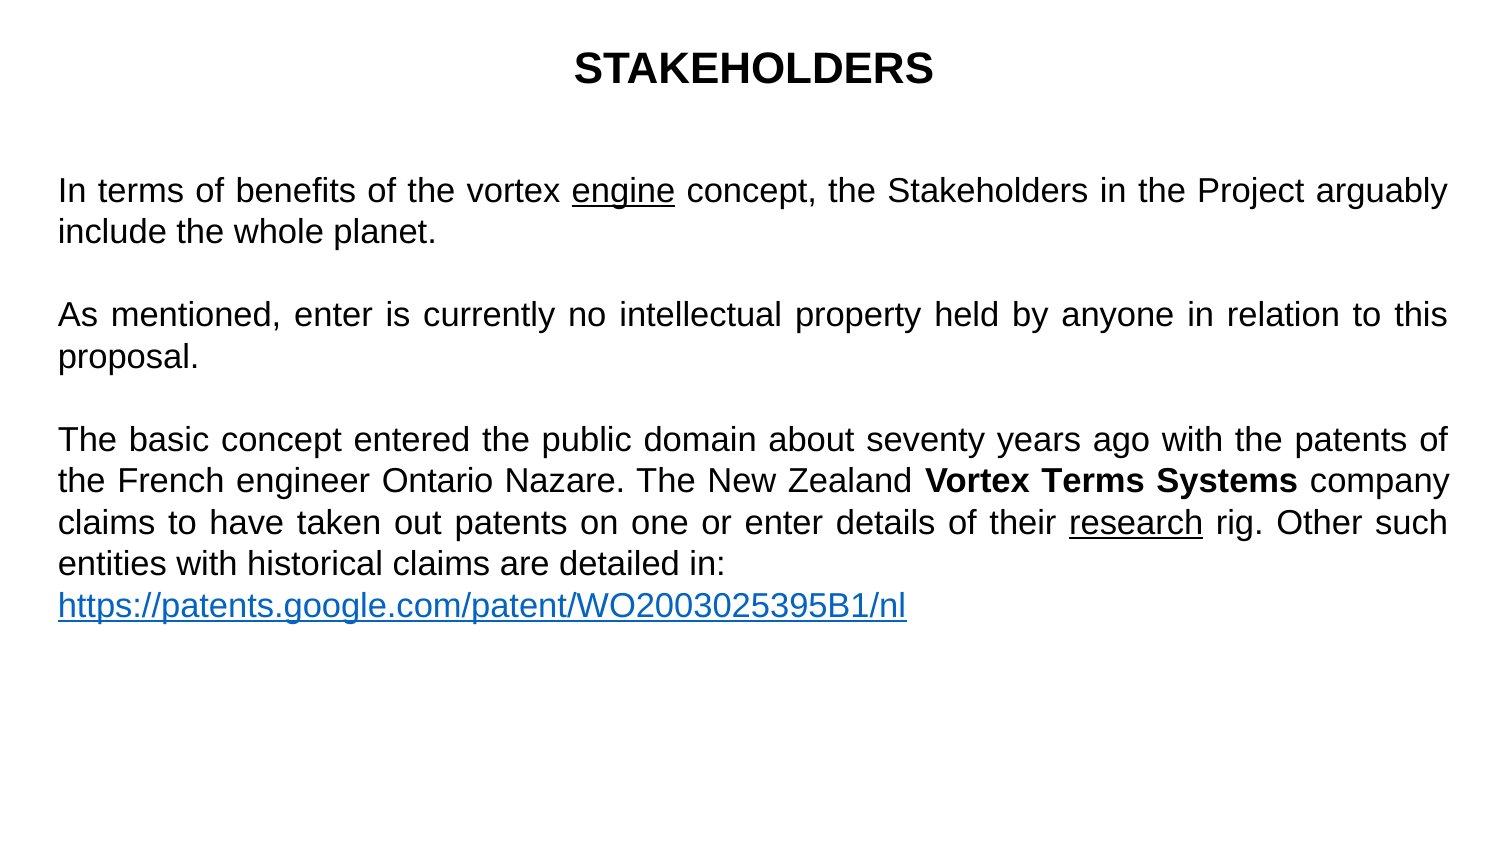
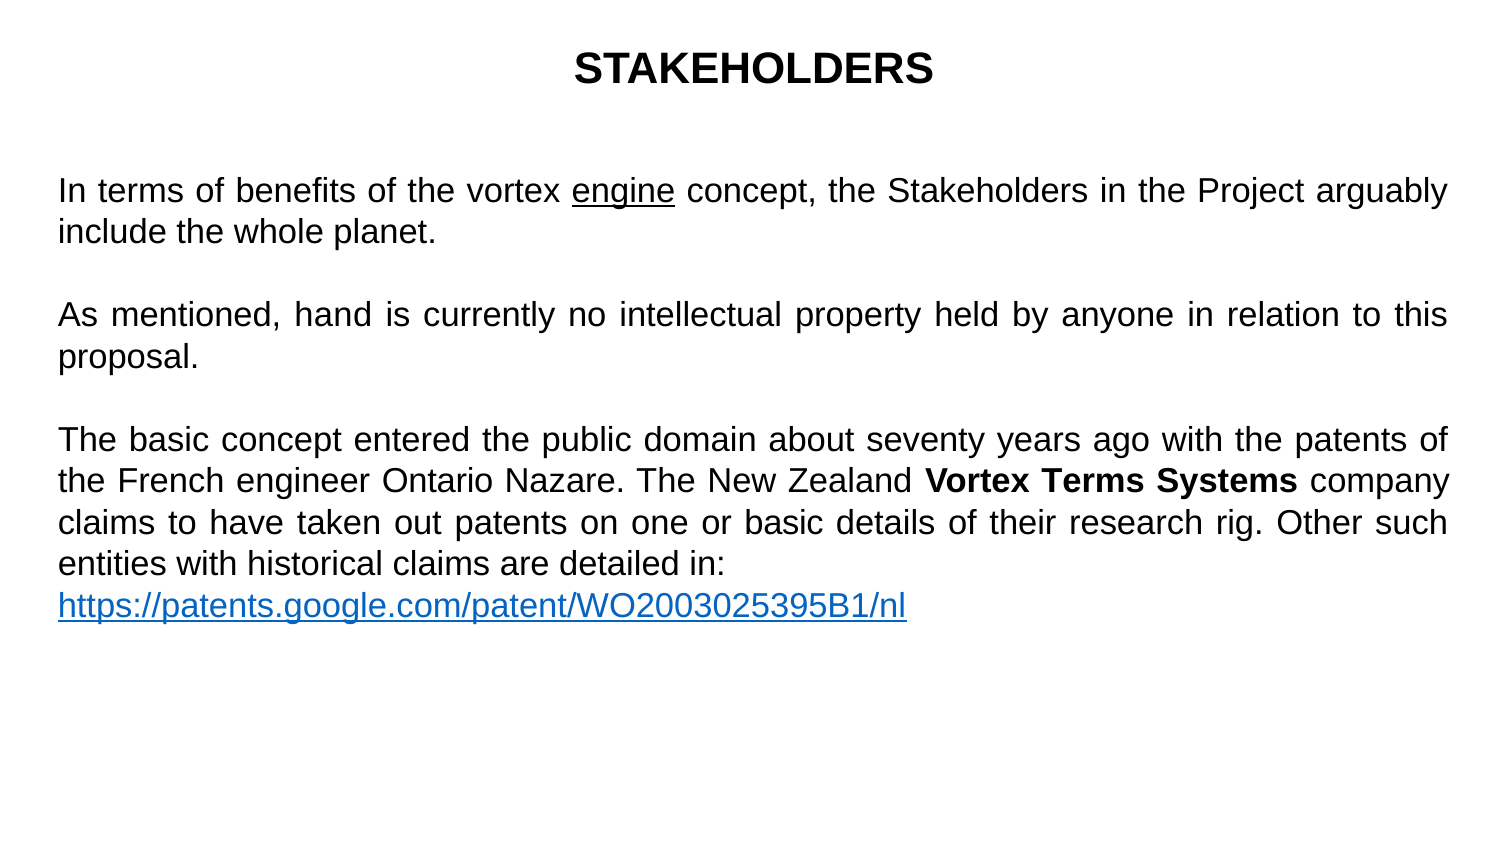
mentioned enter: enter -> hand
or enter: enter -> basic
research underline: present -> none
